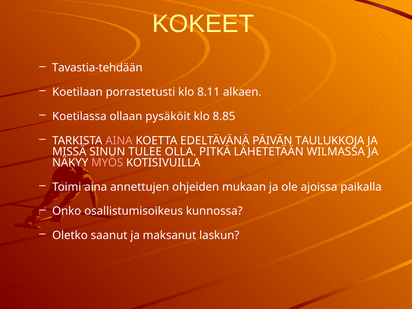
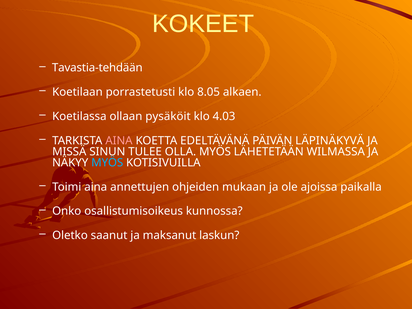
8.11: 8.11 -> 8.05
8.85: 8.85 -> 4.03
TAULUKKOJA: TAULUKKOJA -> LÄPINÄKYVÄ
OLLA PITKÄ: PITKÄ -> MYÖS
MYÖS at (107, 163) colour: pink -> light blue
